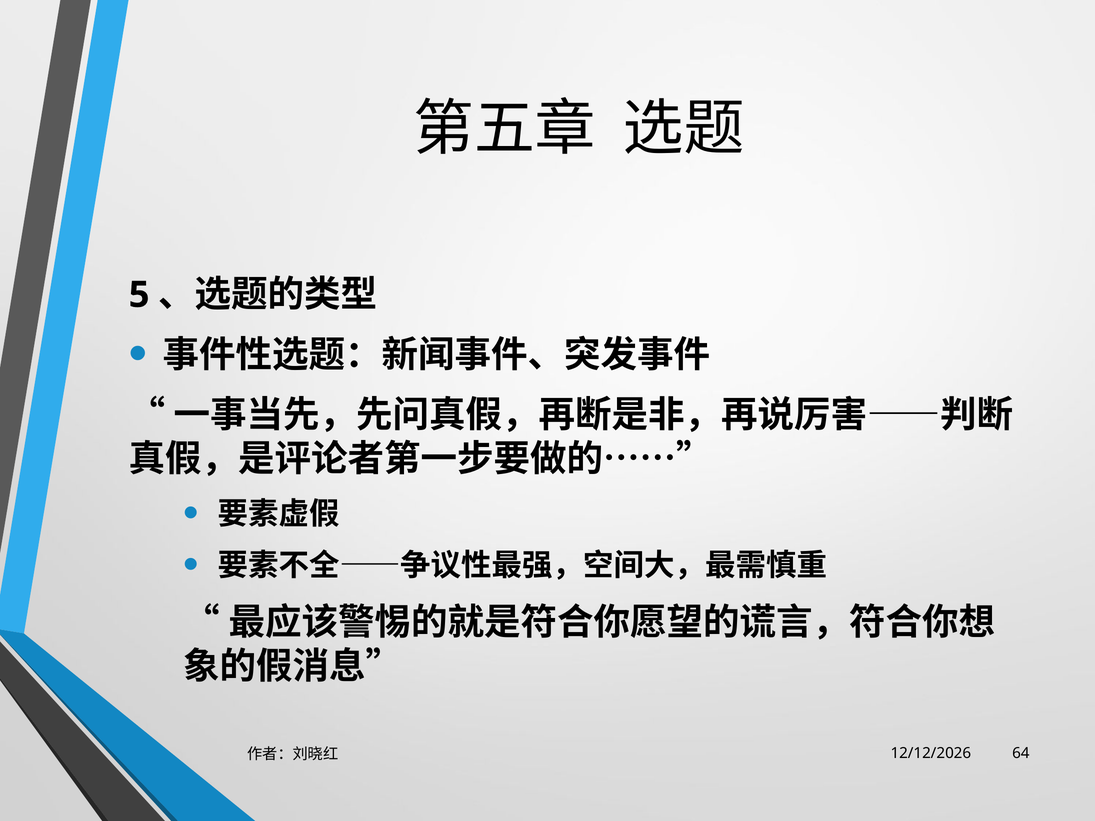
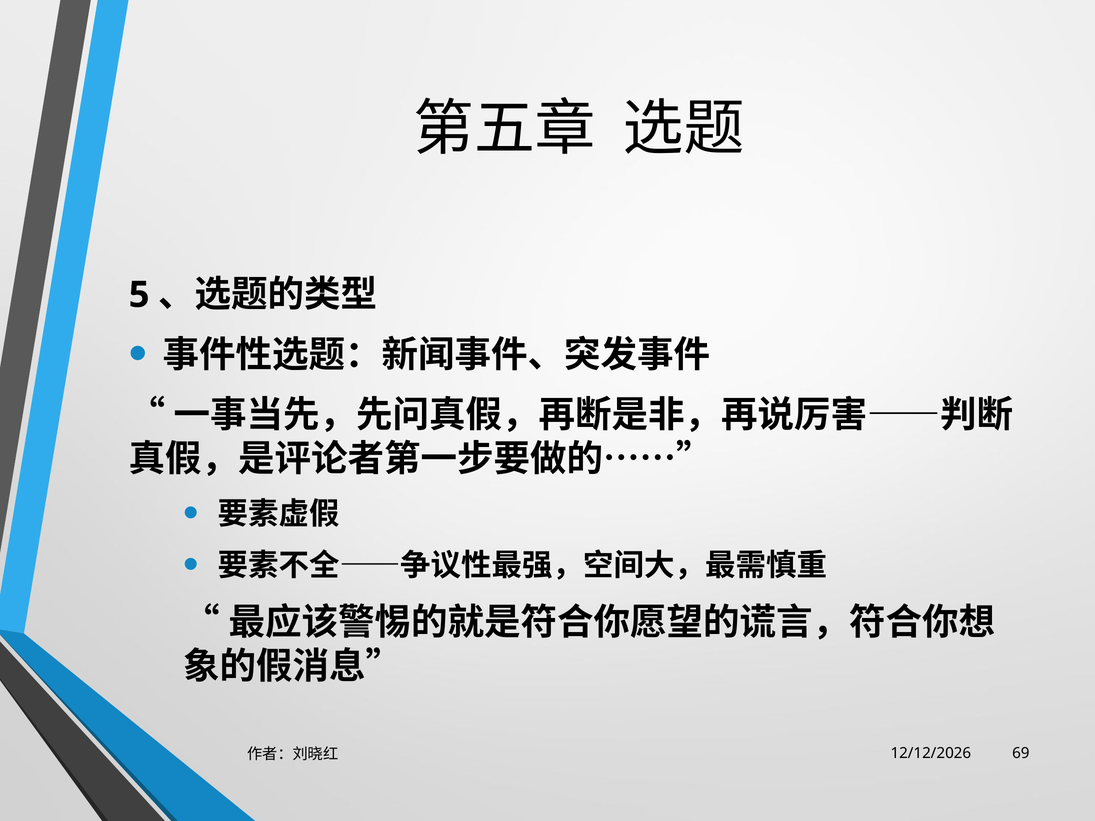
64: 64 -> 69
